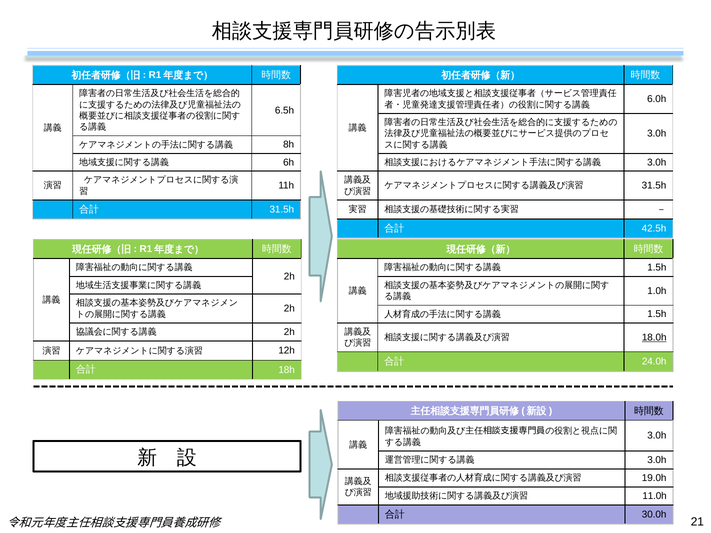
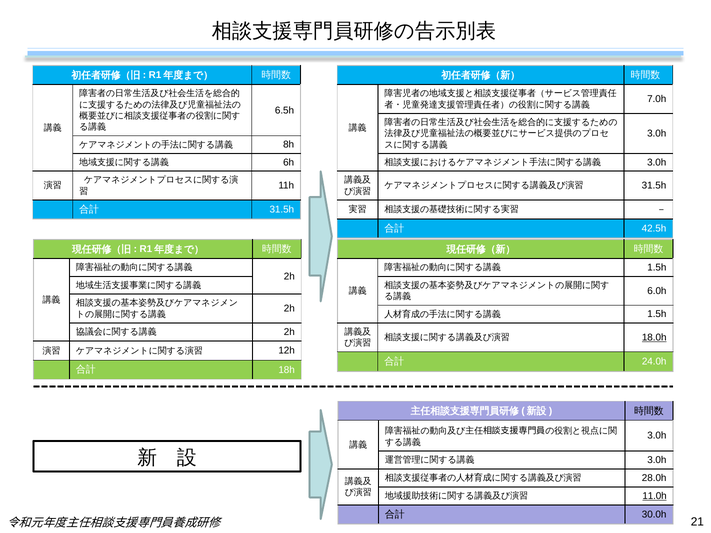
6.0h: 6.0h -> 7.0h
1.0h: 1.0h -> 6.0h
19.0h: 19.0h -> 28.0h
11.0h underline: none -> present
